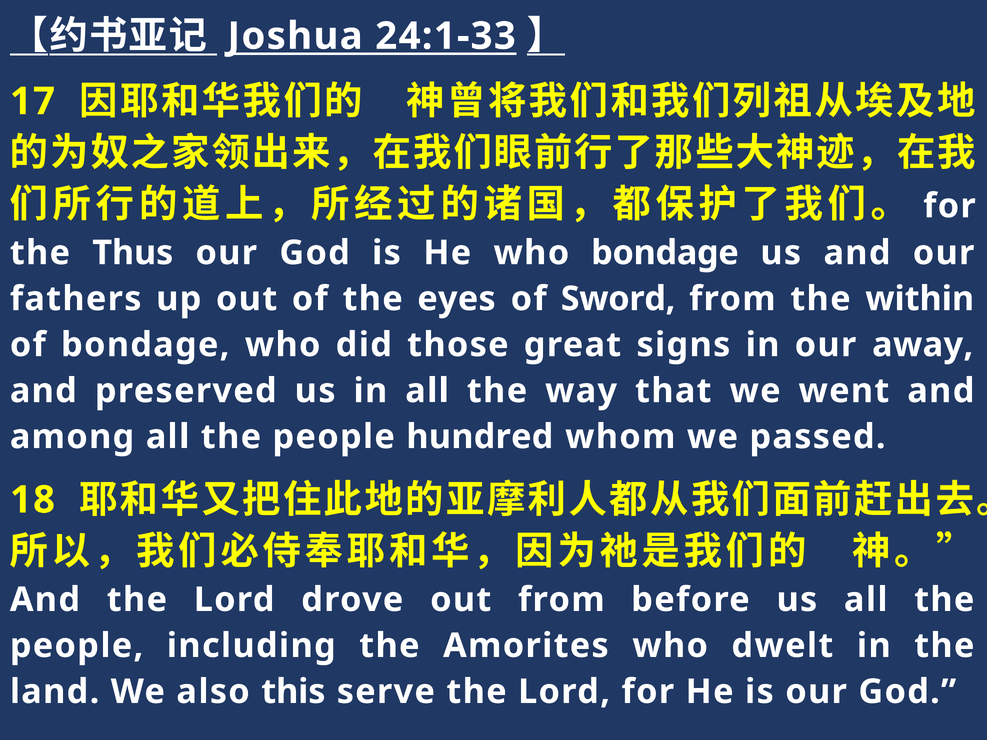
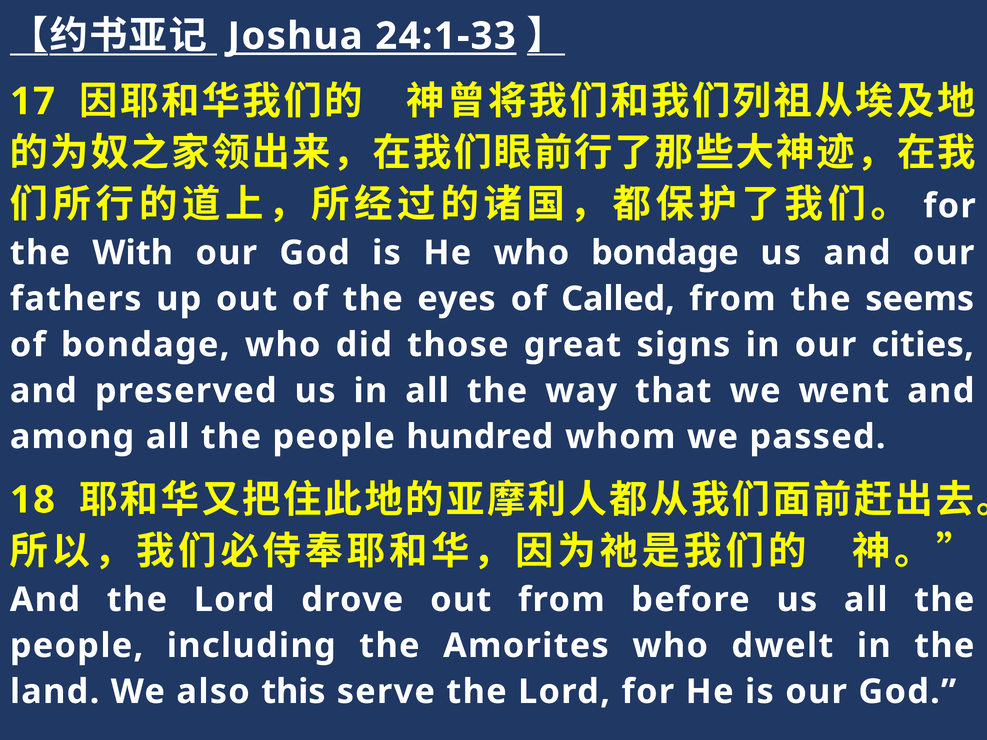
Thus: Thus -> With
Sword: Sword -> Called
within: within -> seems
away: away -> cities
